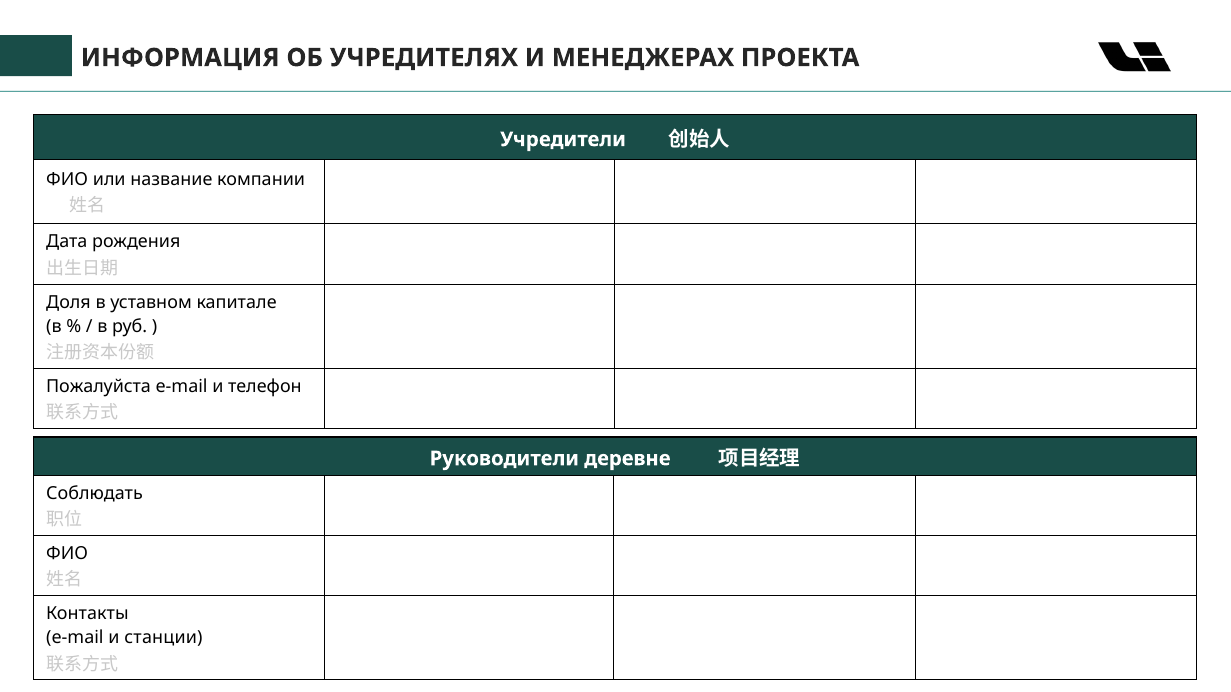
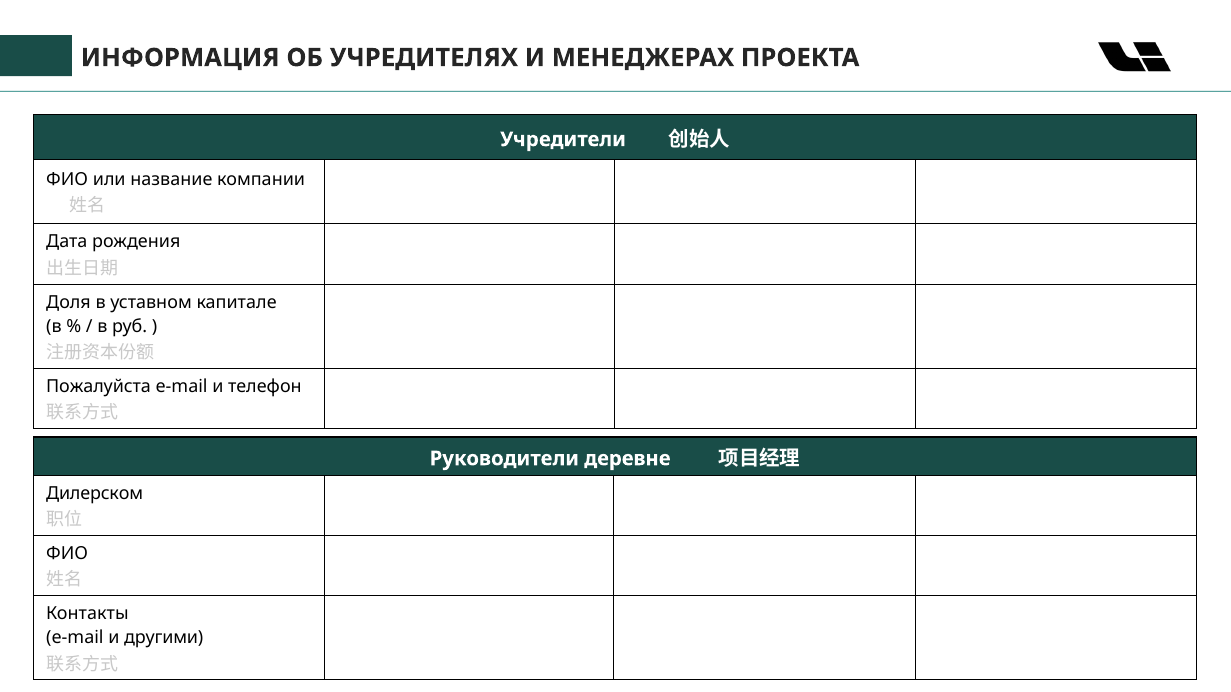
Соблюдать: Соблюдать -> Дилерском
станции: станции -> другими
